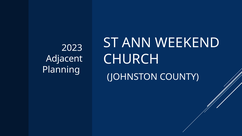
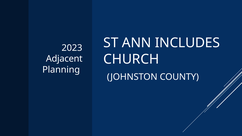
WEEKEND: WEEKEND -> INCLUDES
